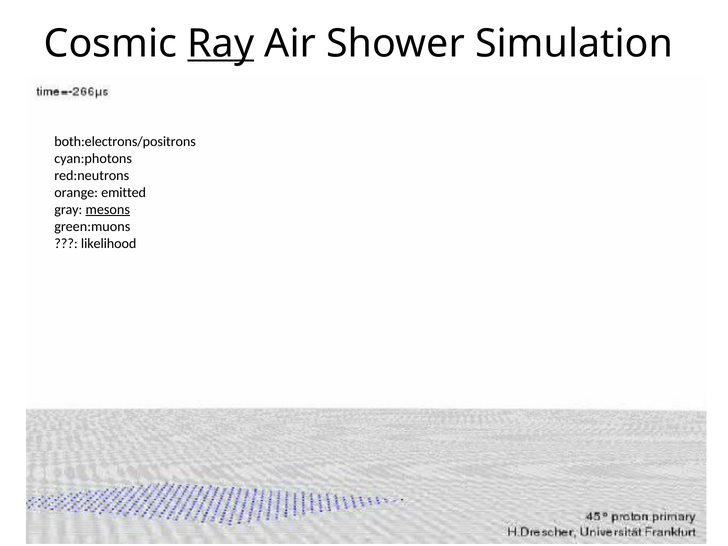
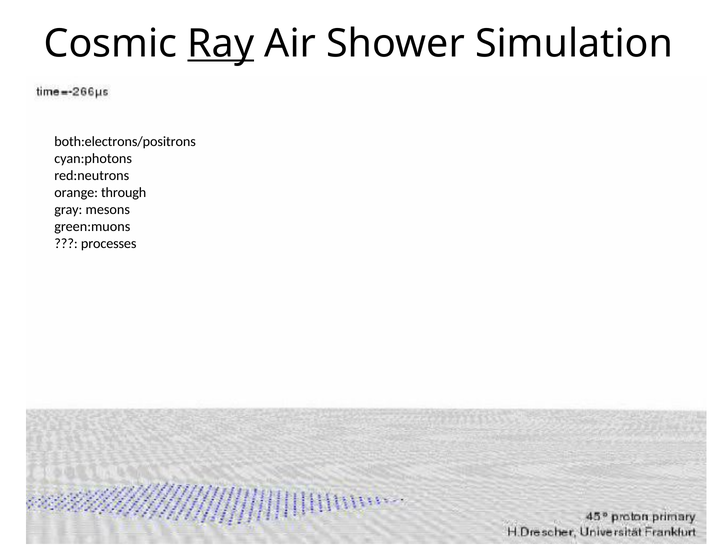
emitted: emitted -> through
mesons underline: present -> none
likelihood: likelihood -> processes
